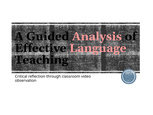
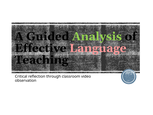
Analysis colour: pink -> light green
